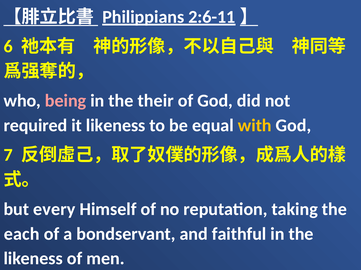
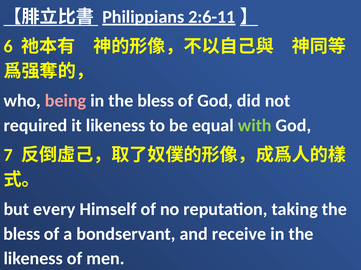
in the their: their -> bless
with colour: yellow -> light green
each at (22, 234): each -> bless
faithful: faithful -> receive
